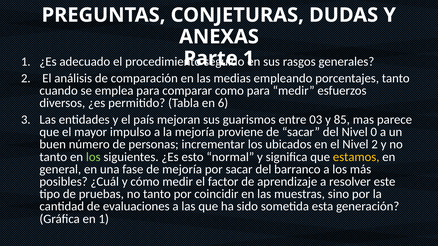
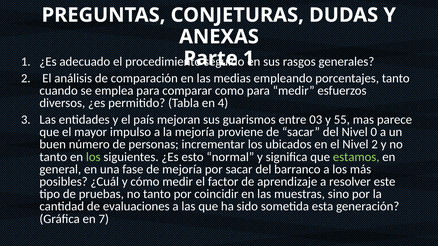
6: 6 -> 4
85: 85 -> 55
estamos colour: yellow -> light green
en 1: 1 -> 7
